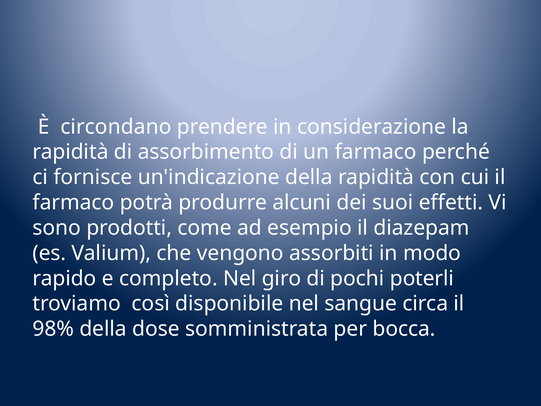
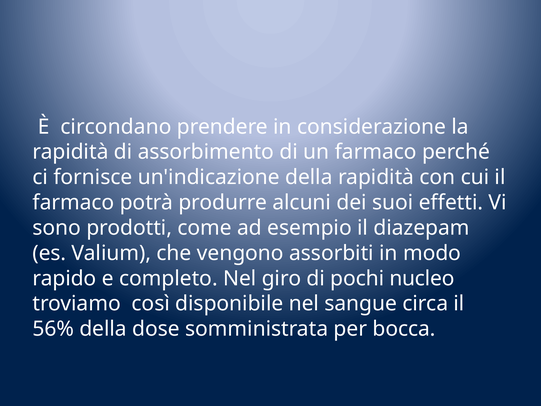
poterli: poterli -> nucleo
98%: 98% -> 56%
